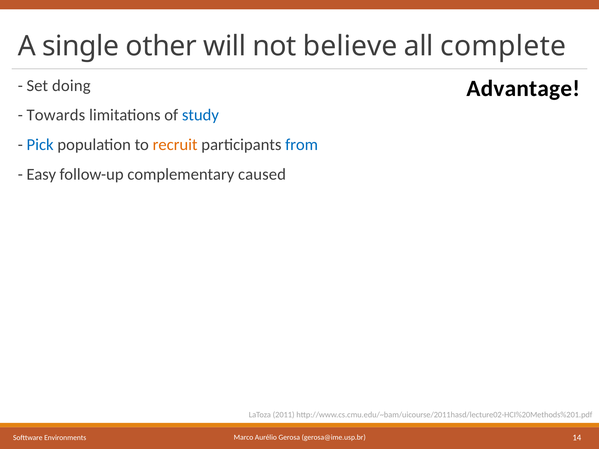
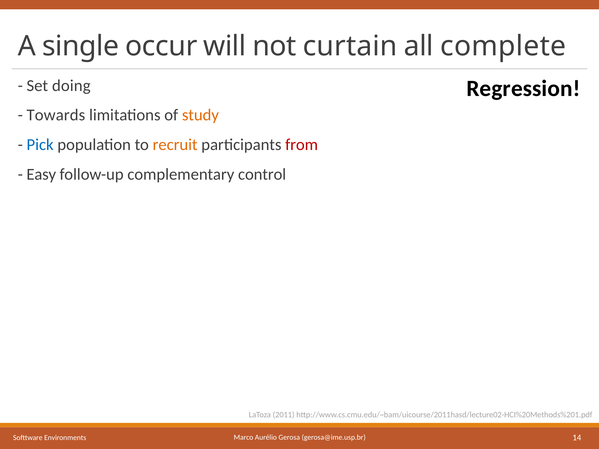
other: other -> occur
believe: believe -> curtain
Advantage: Advantage -> Regression
study colour: blue -> orange
from colour: blue -> red
caused: caused -> control
